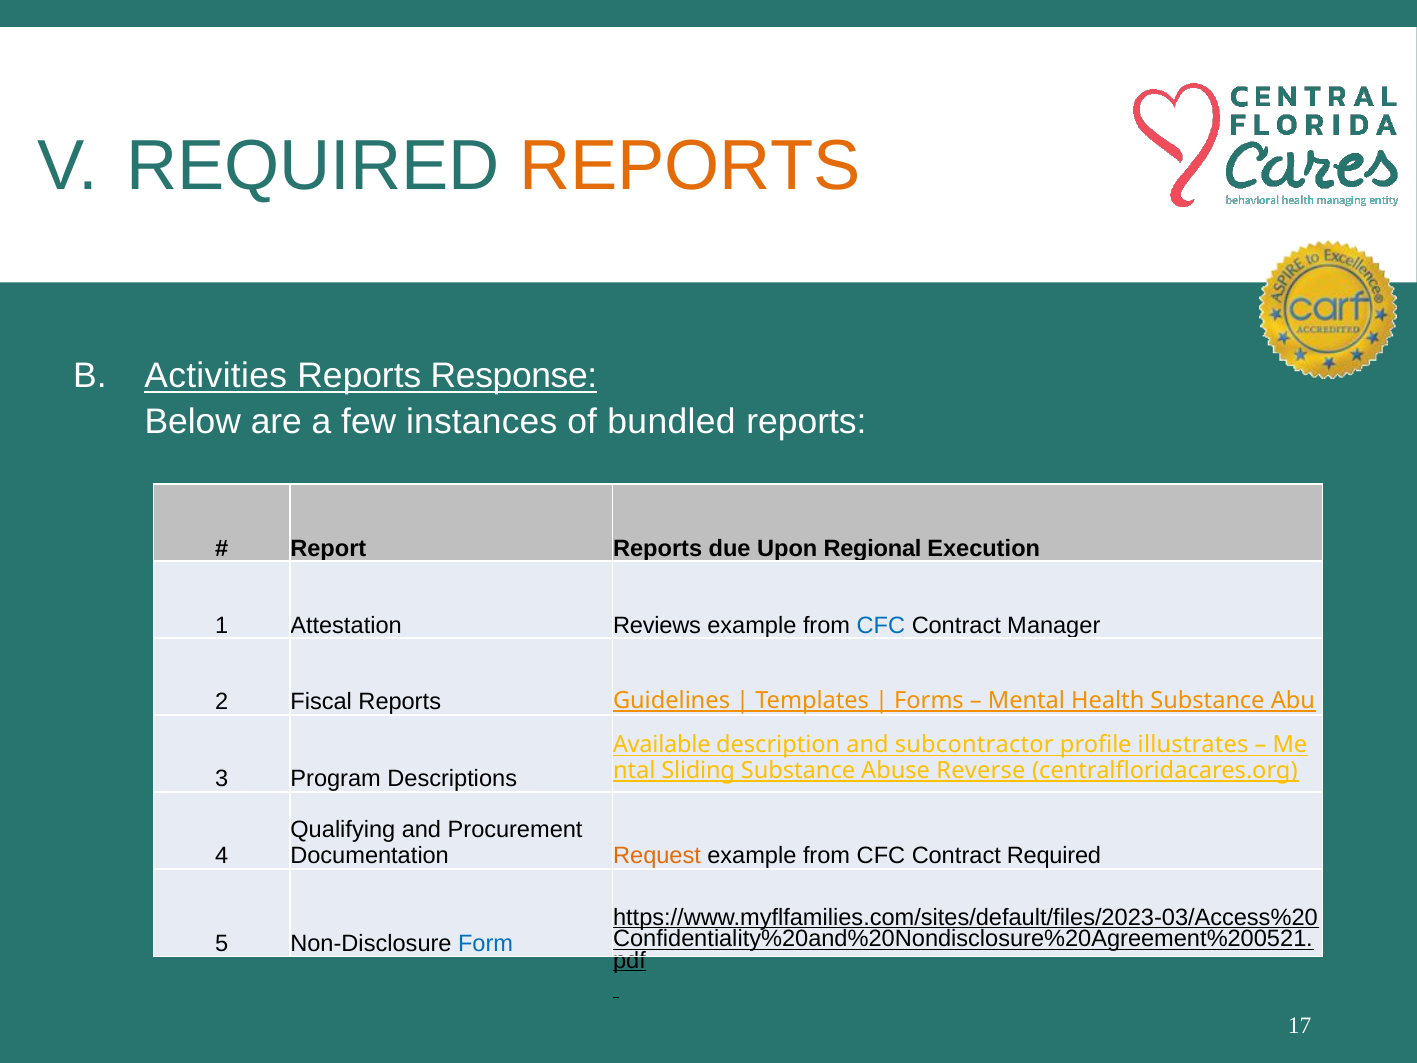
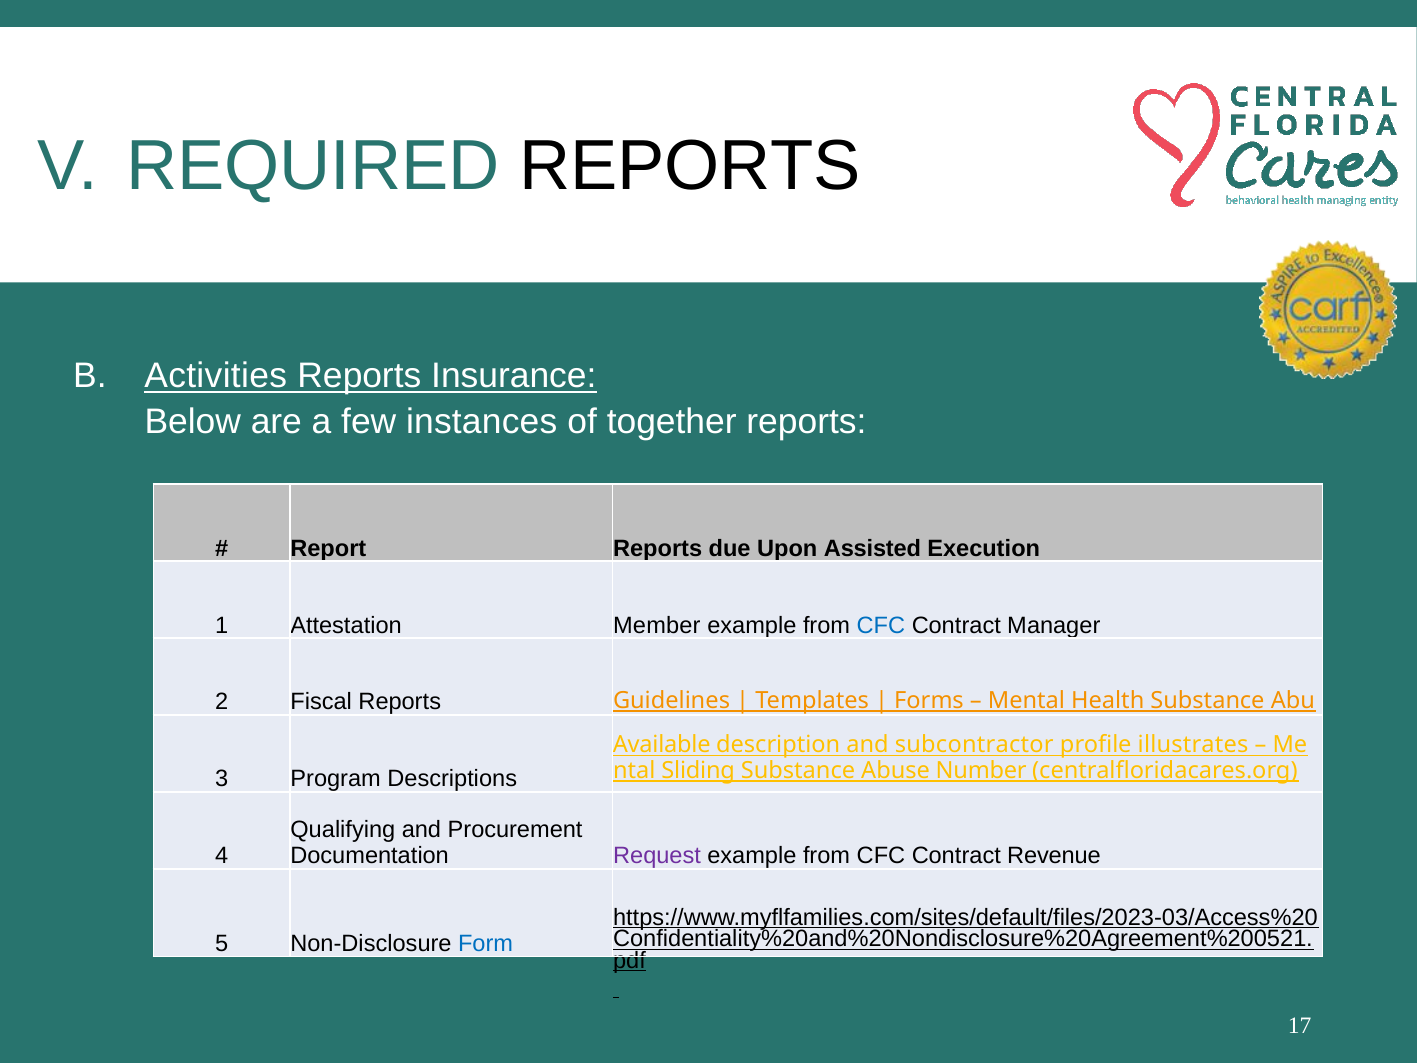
REPORTS at (690, 166) colour: orange -> black
Response: Response -> Insurance
bundled: bundled -> together
Regional: Regional -> Assisted
Reviews: Reviews -> Member
Reverse: Reverse -> Number
Request colour: orange -> purple
Contract Required: Required -> Revenue
